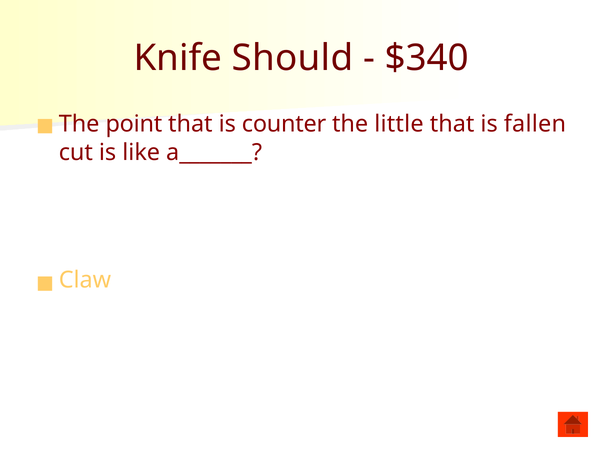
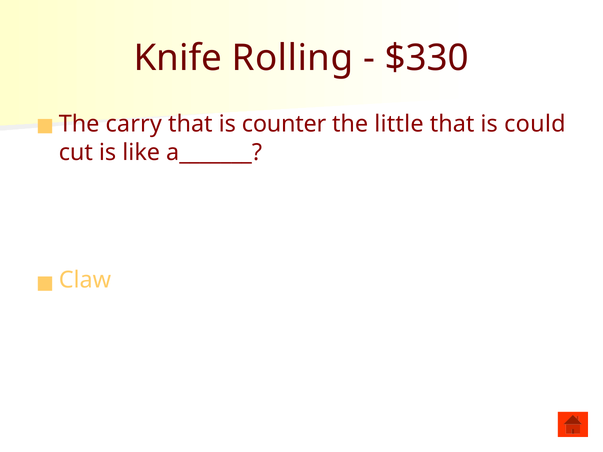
Should: Should -> Rolling
$340: $340 -> $330
point: point -> carry
fallen: fallen -> could
